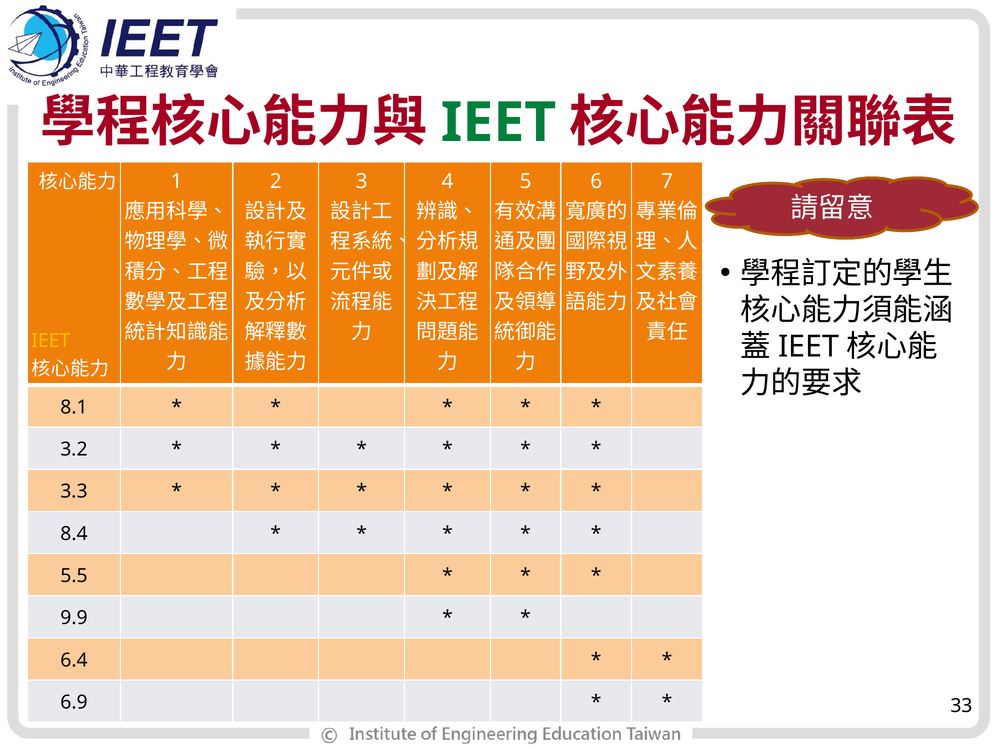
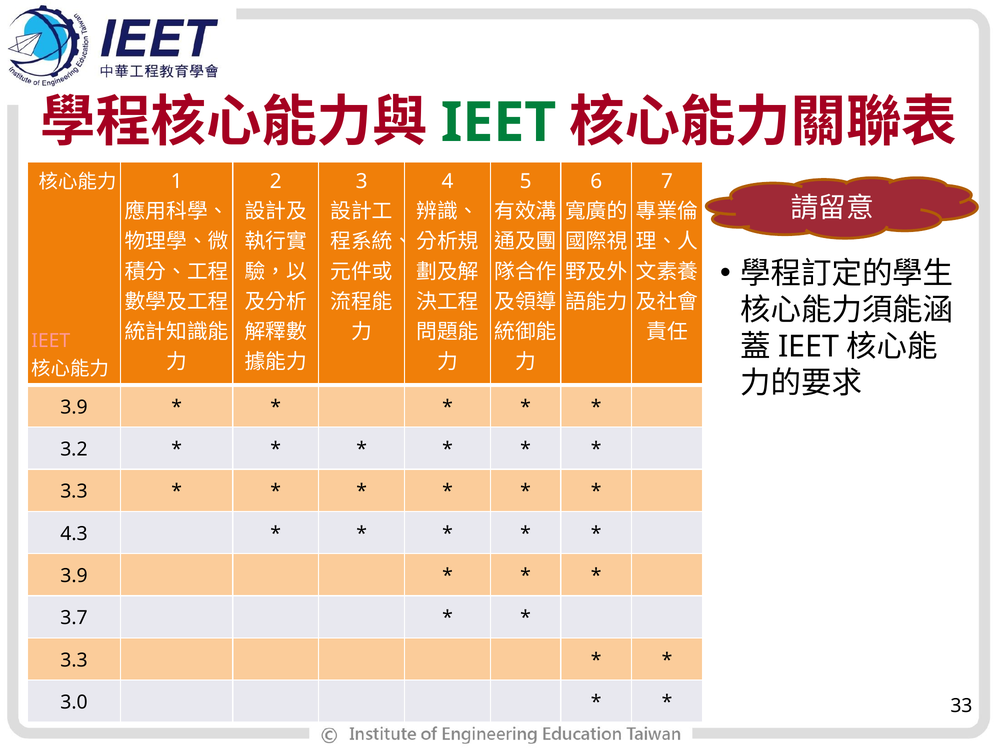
IEET at (51, 341) colour: yellow -> pink
8.1 at (74, 407): 8.1 -> 3.9
8.4: 8.4 -> 4.3
5.5 at (74, 576): 5.5 -> 3.9
9.9: 9.9 -> 3.7
6.4 at (74, 660): 6.4 -> 3.3
6.9: 6.9 -> 3.0
